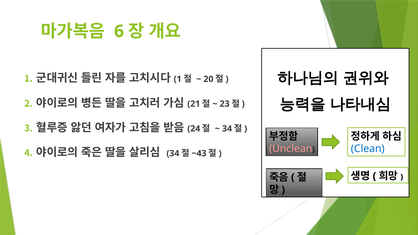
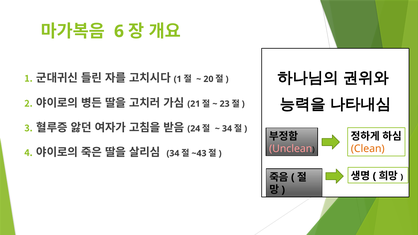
Clean colour: blue -> orange
